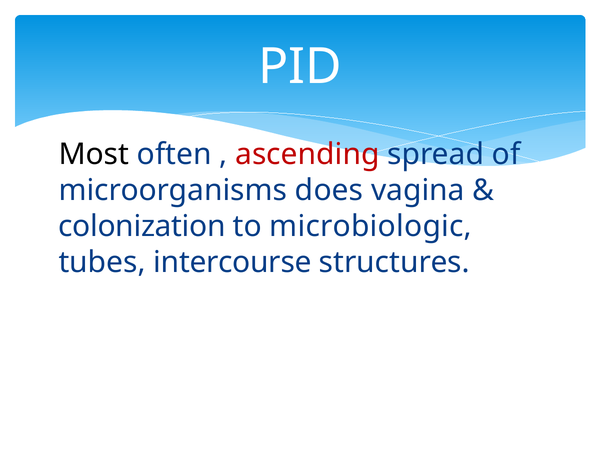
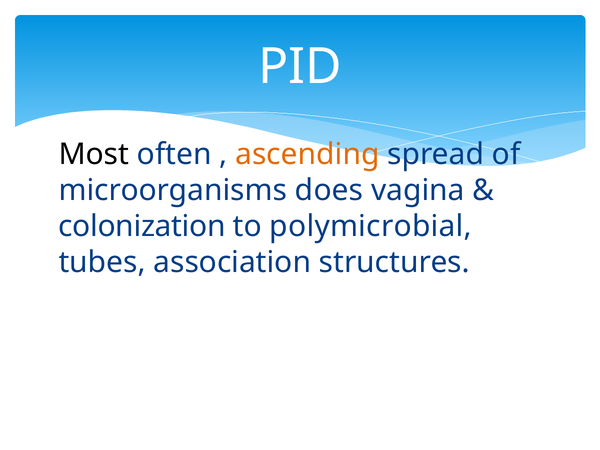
ascending colour: red -> orange
microbiologic: microbiologic -> polymicrobial
intercourse: intercourse -> association
